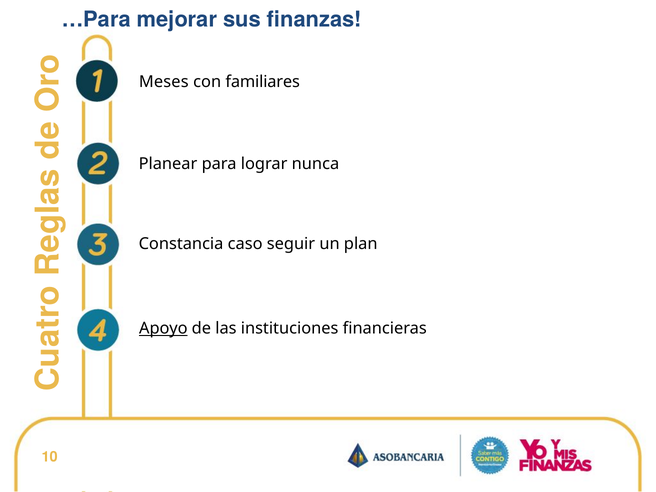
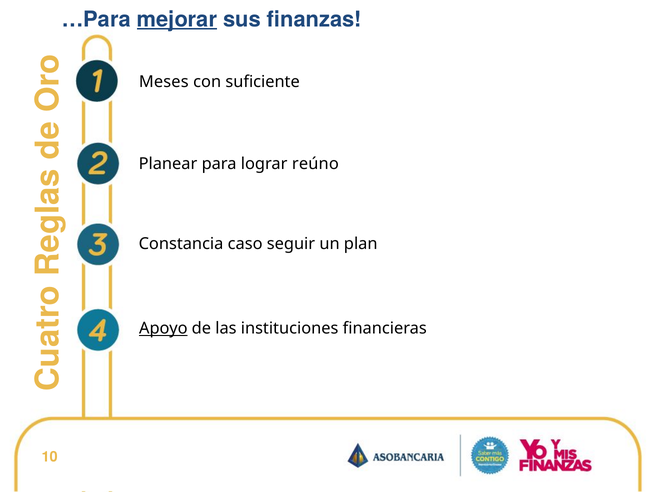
mejorar underline: none -> present
familiares: familiares -> suficiente
nunca: nunca -> reúno
